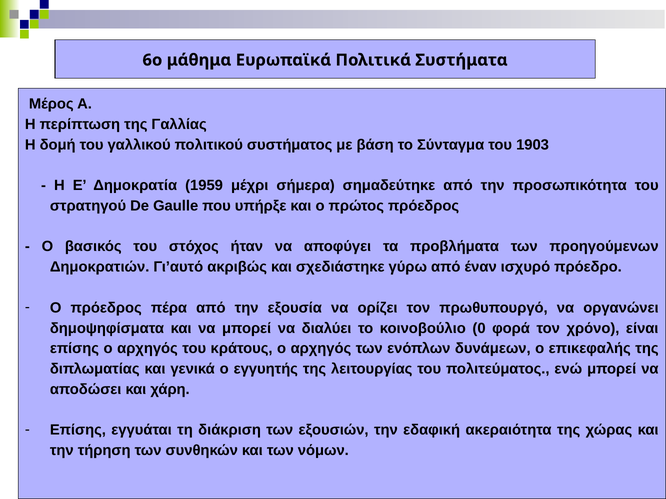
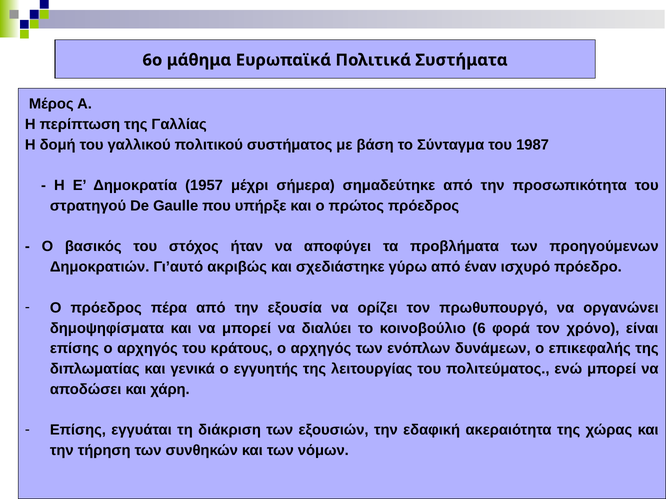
1903: 1903 -> 1987
1959: 1959 -> 1957
0: 0 -> 6
